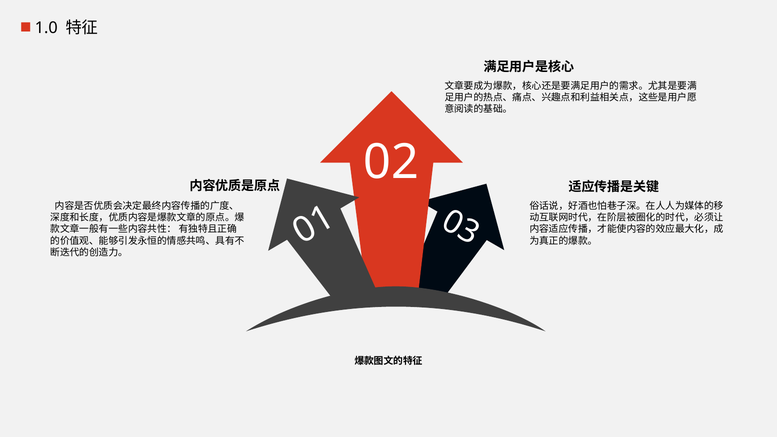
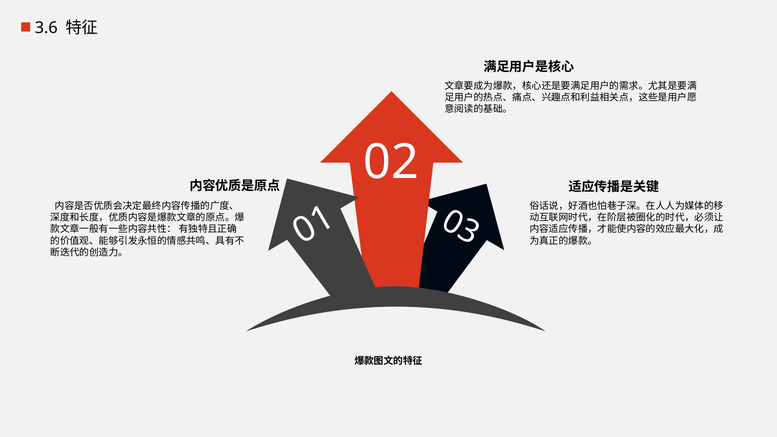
1.0: 1.0 -> 3.6
